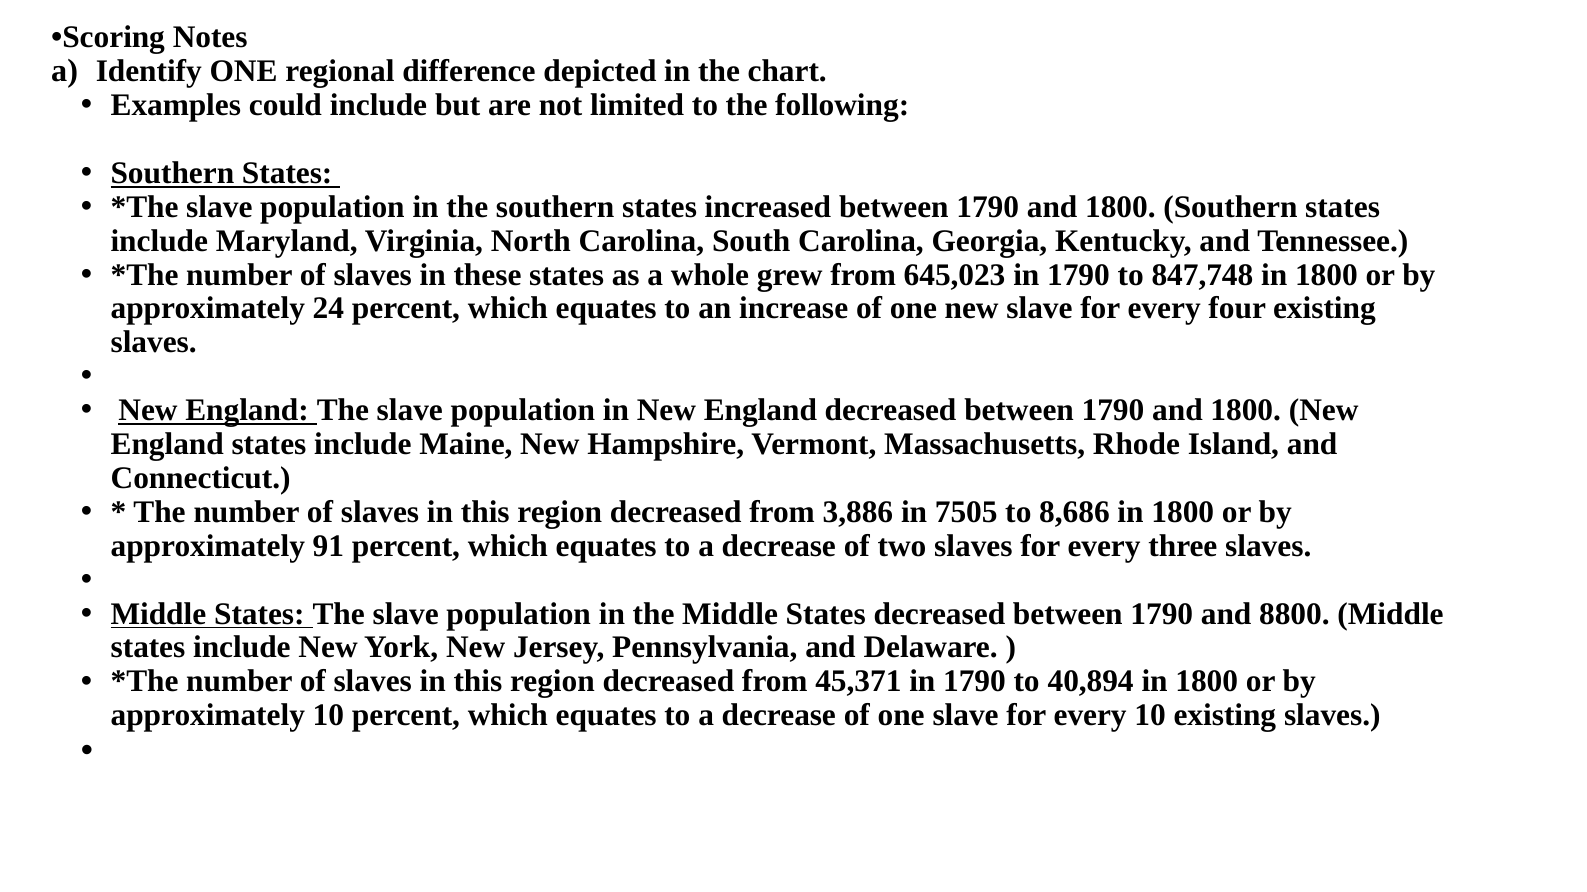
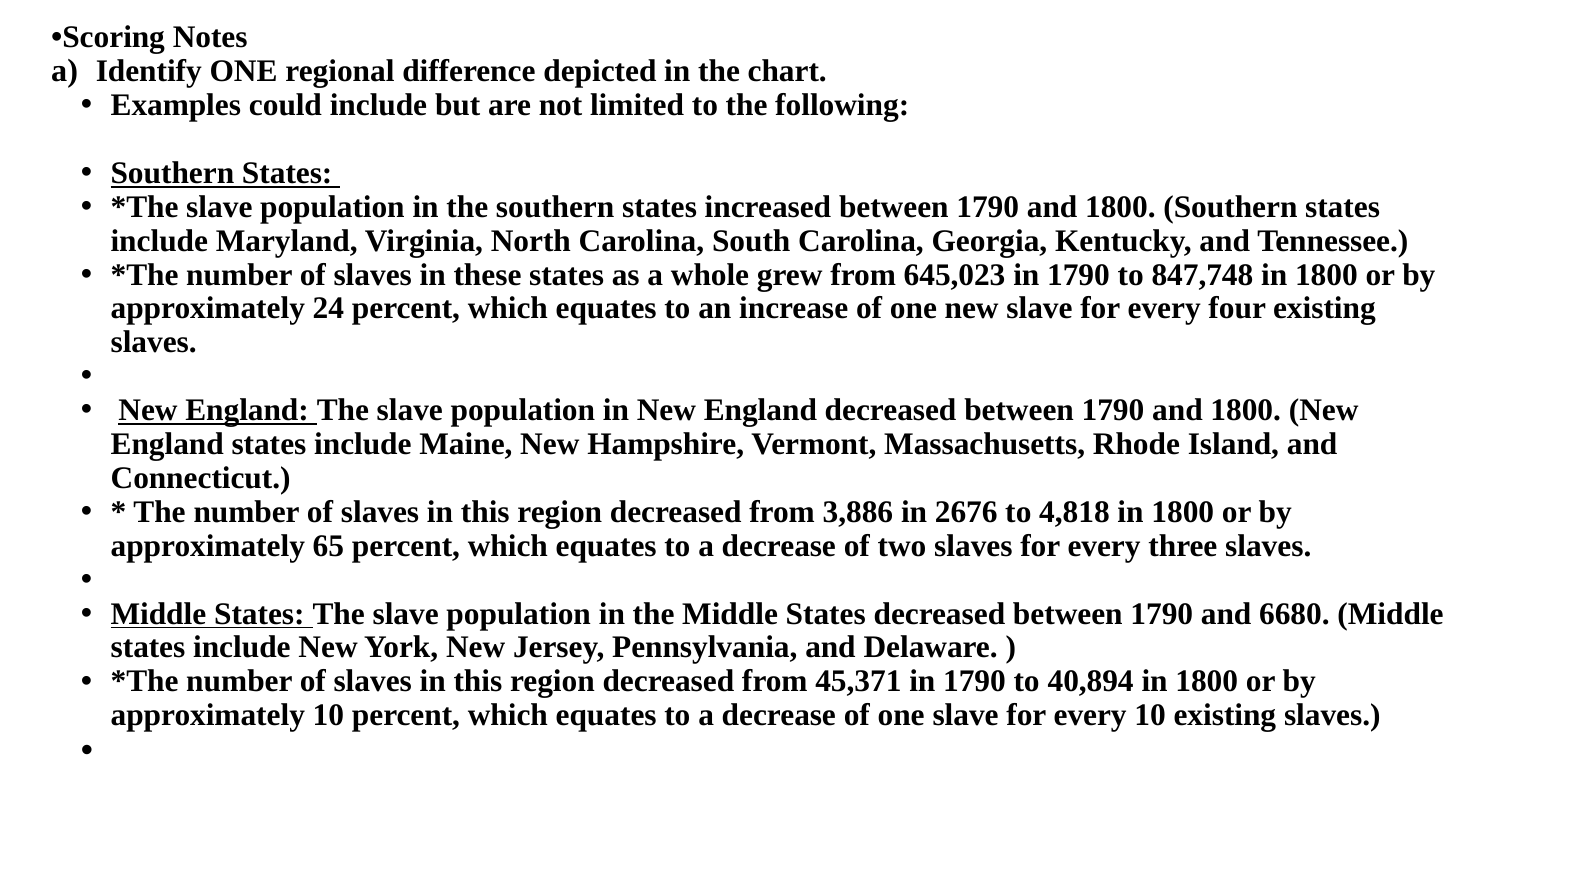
7505: 7505 -> 2676
8,686: 8,686 -> 4,818
91: 91 -> 65
8800: 8800 -> 6680
